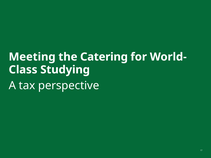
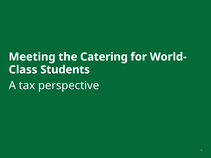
Studying: Studying -> Students
